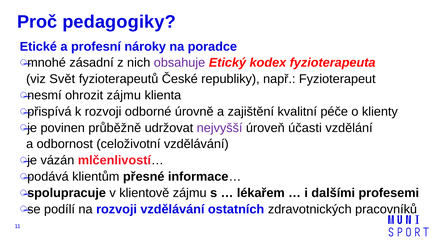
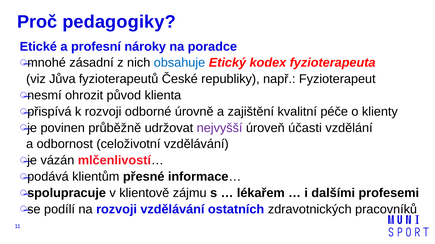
obsahuje colour: purple -> blue
Svět: Svět -> Jůva
ohrozit zájmu: zájmu -> původ
